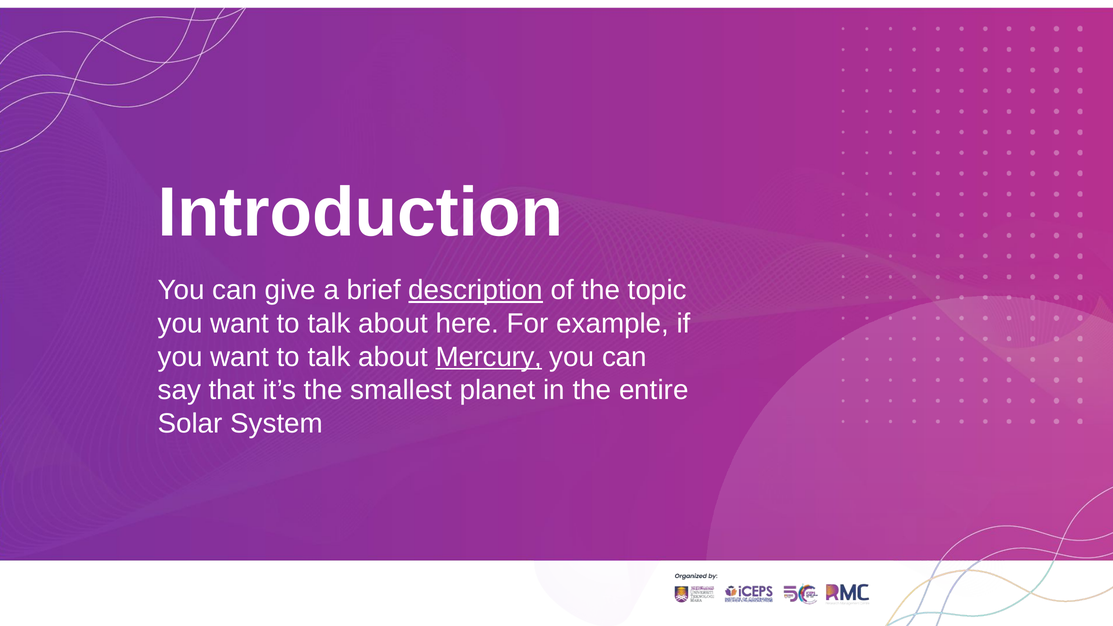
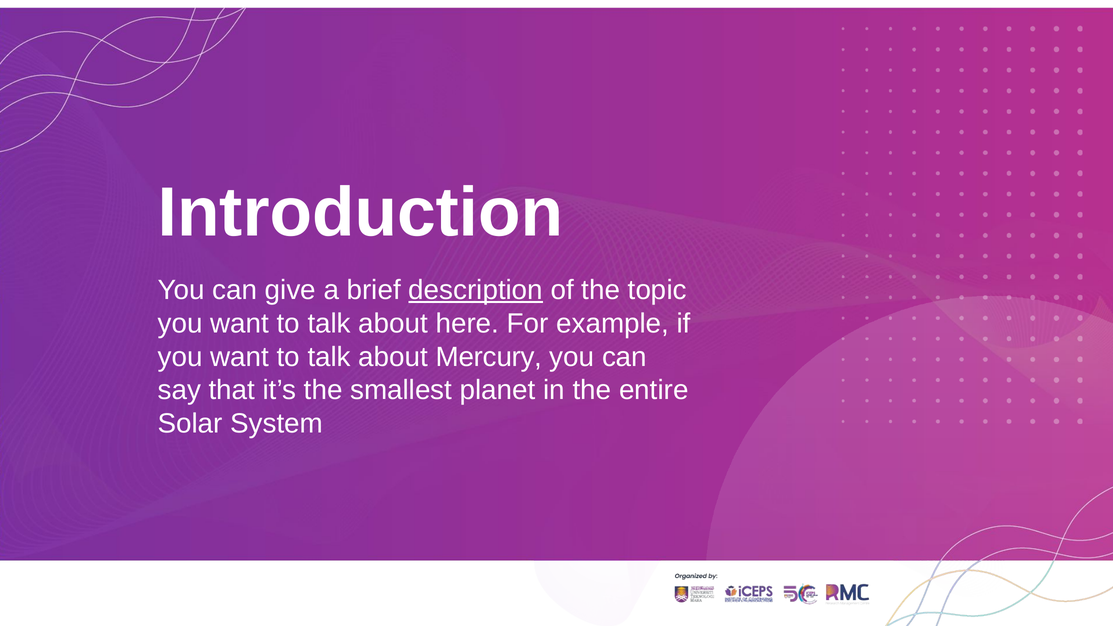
Mercury underline: present -> none
